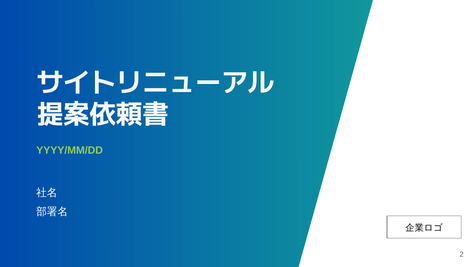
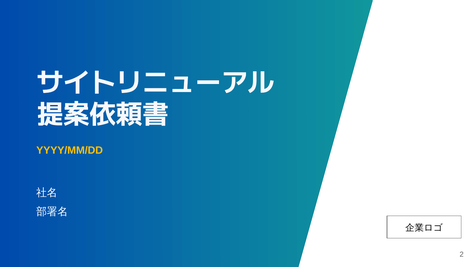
YYYY/MM/DD colour: light green -> yellow
